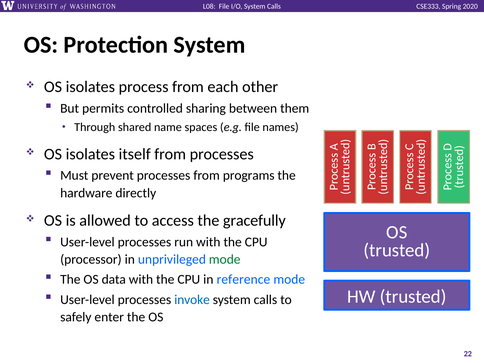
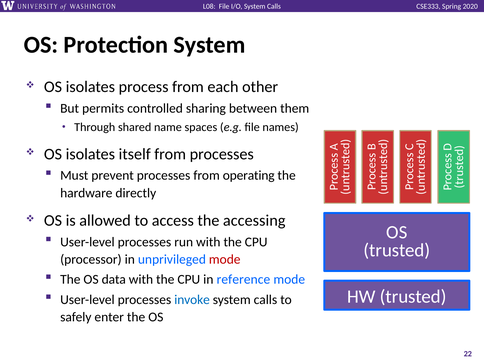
programs: programs -> operating
gracefully: gracefully -> accessing
mode at (225, 259) colour: green -> red
